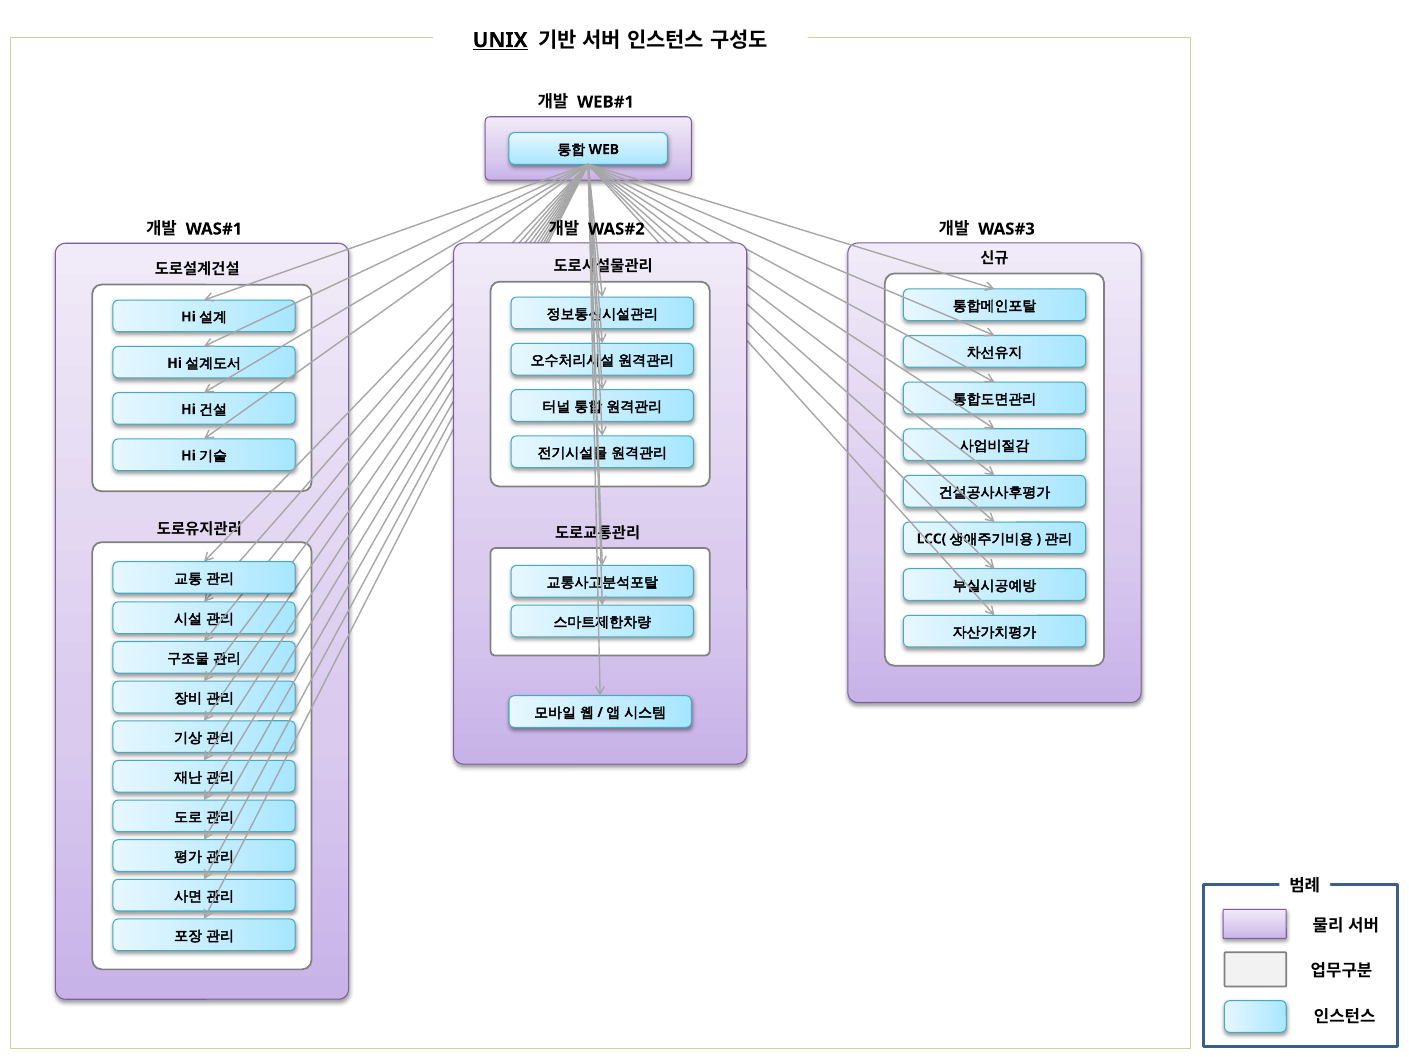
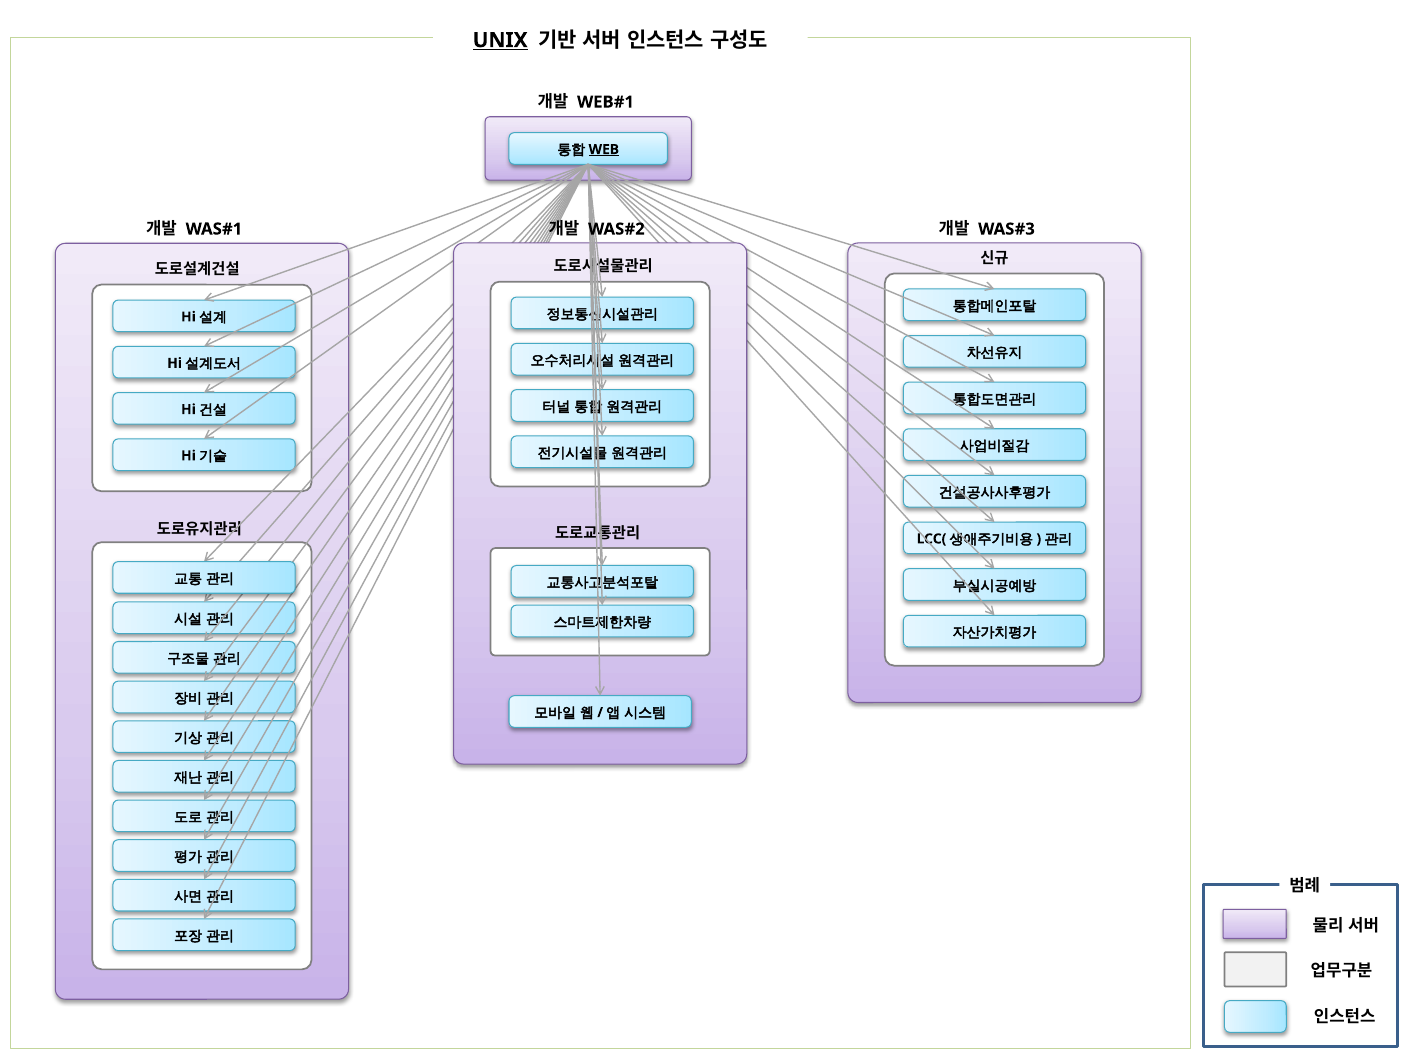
WEB underline: none -> present
